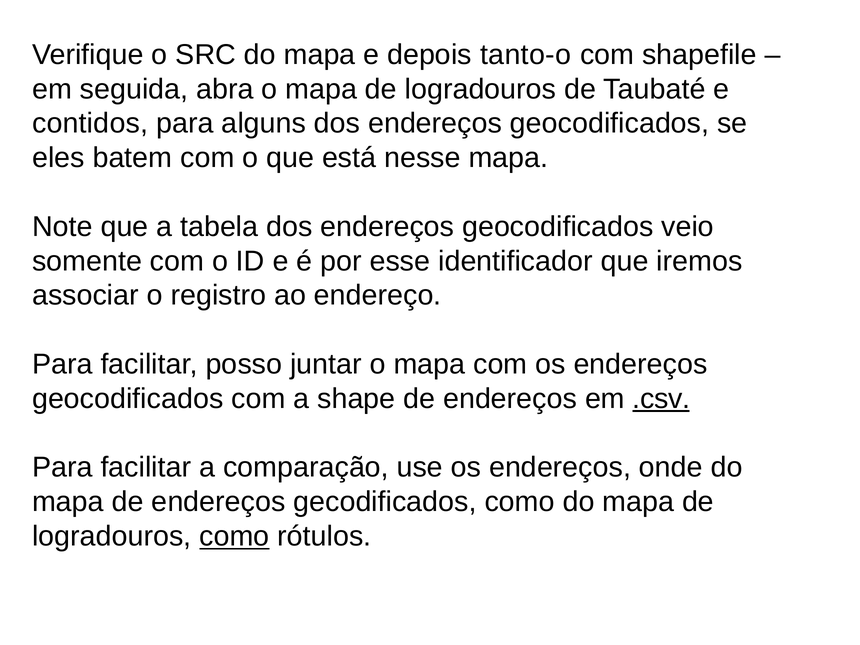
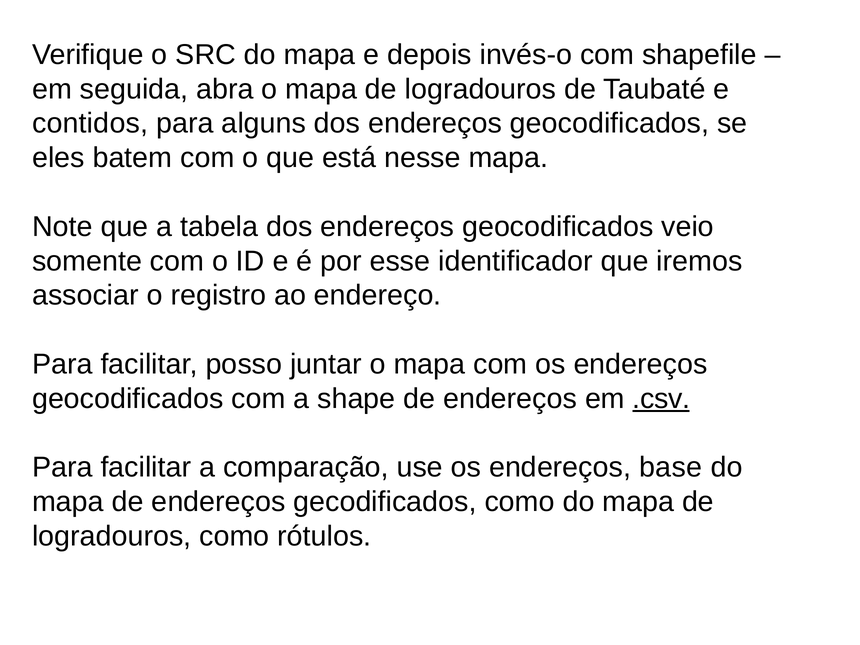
tanto-o: tanto-o -> invés-o
onde: onde -> base
como at (234, 536) underline: present -> none
